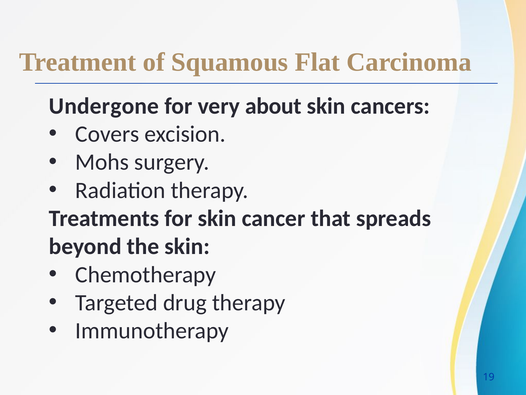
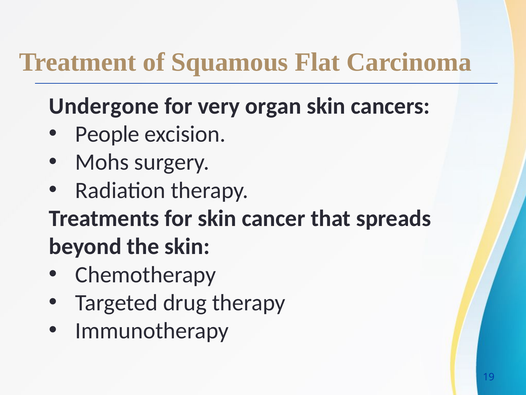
about: about -> organ
Covers: Covers -> People
